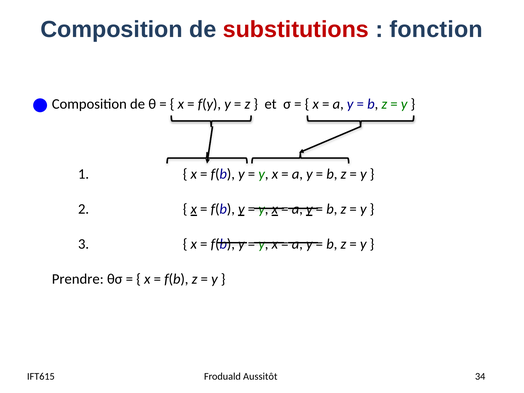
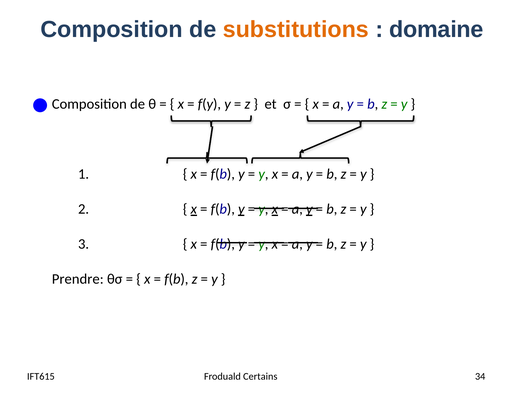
substitutions colour: red -> orange
fonction: fonction -> domaine
Aussitôt: Aussitôt -> Certains
